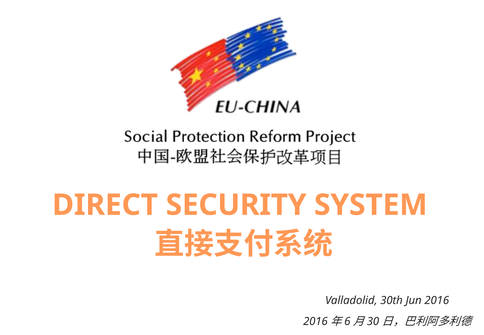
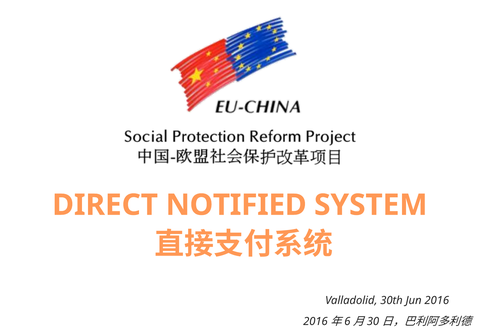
SECURITY: SECURITY -> NOTIFIED
